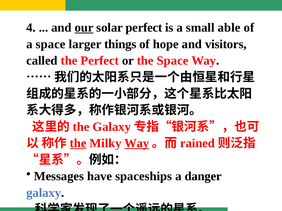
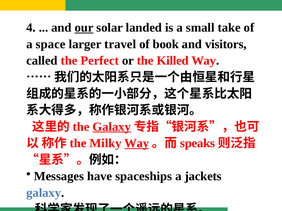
solar perfect: perfect -> landed
able: able -> take
things: things -> travel
hope: hope -> book
the Space: Space -> Killed
Galaxy at (112, 127) underline: none -> present
the at (78, 144) underline: present -> none
rained: rained -> speaks
danger: danger -> jackets
